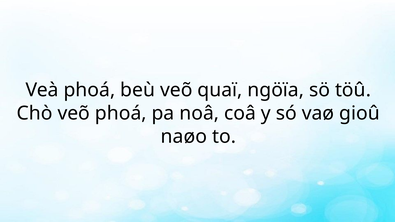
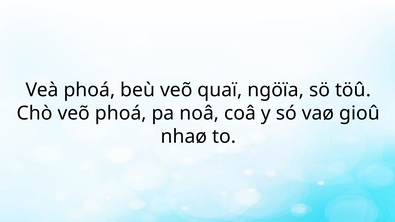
naøo: naøo -> nhaø
